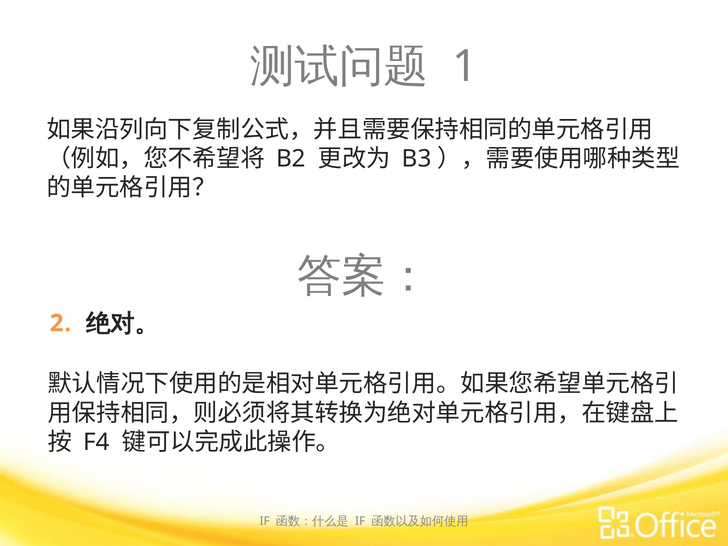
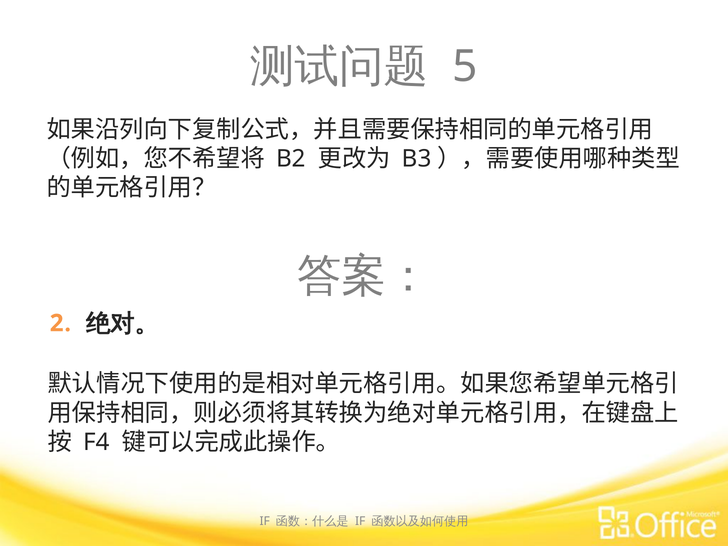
1: 1 -> 5
